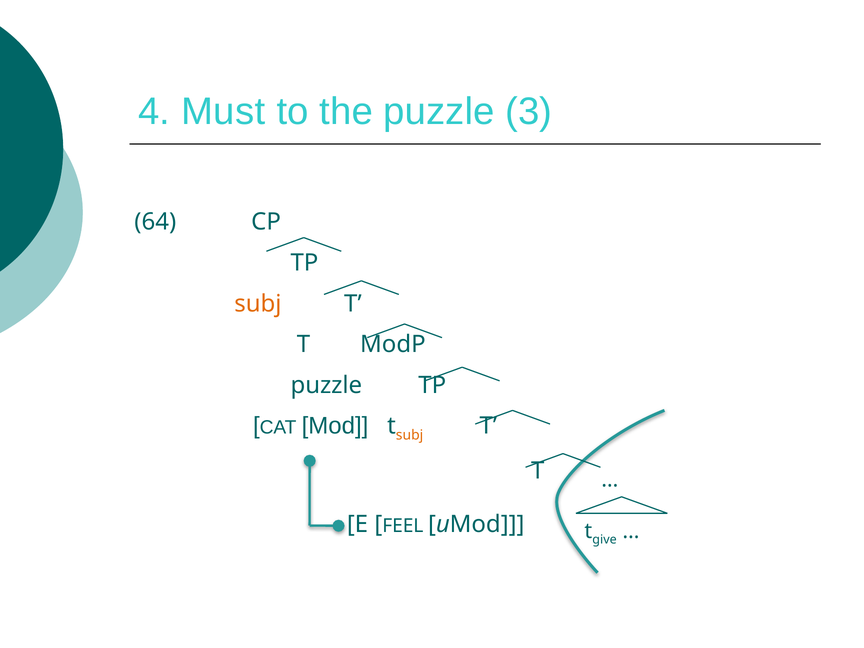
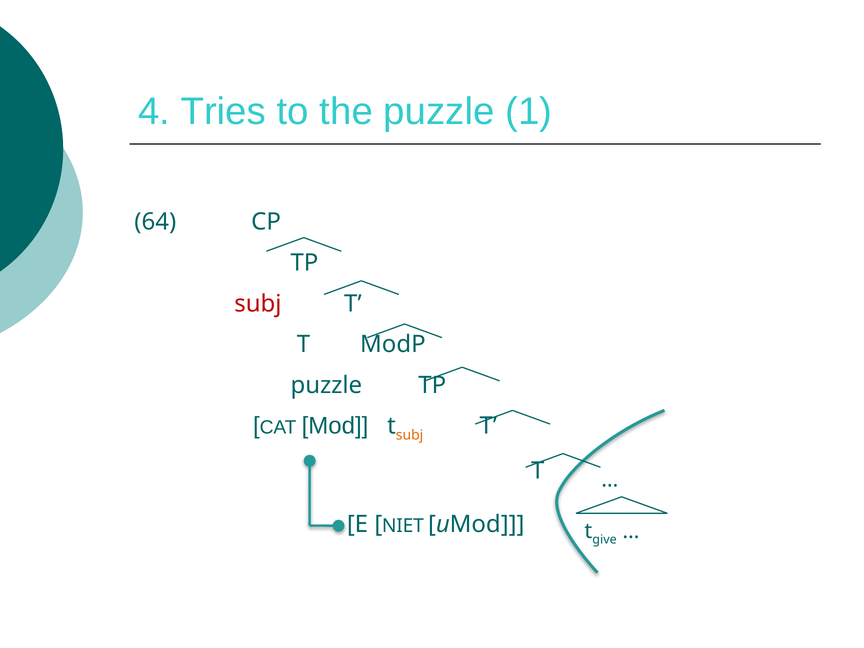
Must: Must -> Tries
3: 3 -> 1
subj at (258, 304) colour: orange -> red
FEEL: FEEL -> NIET
